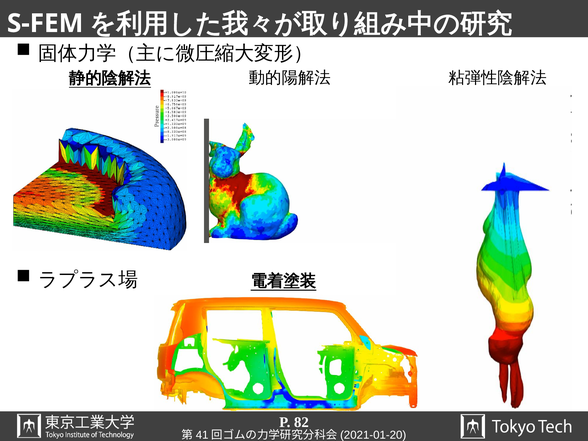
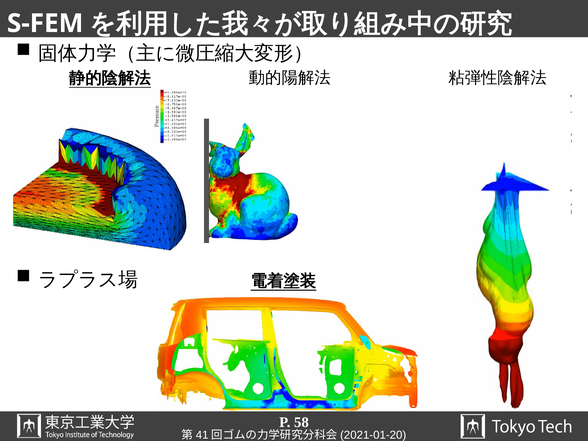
82: 82 -> 58
